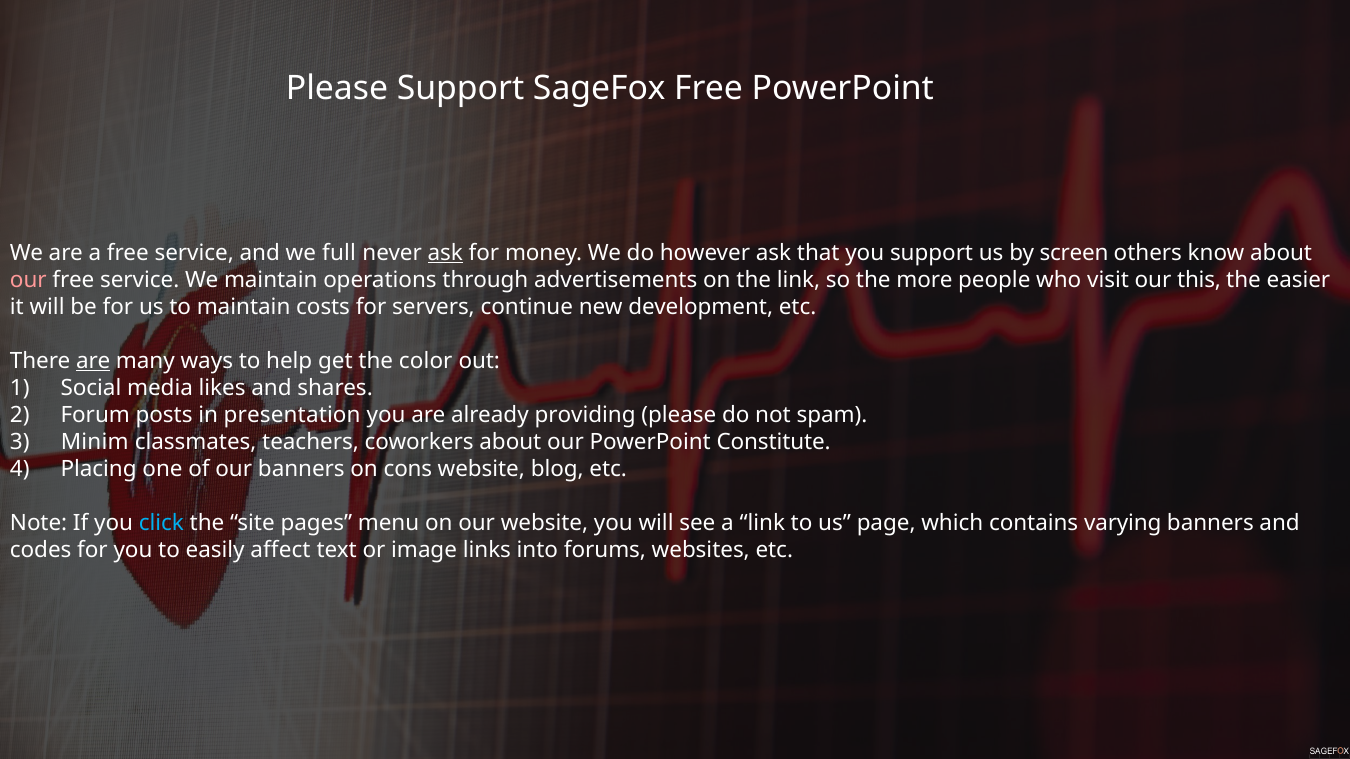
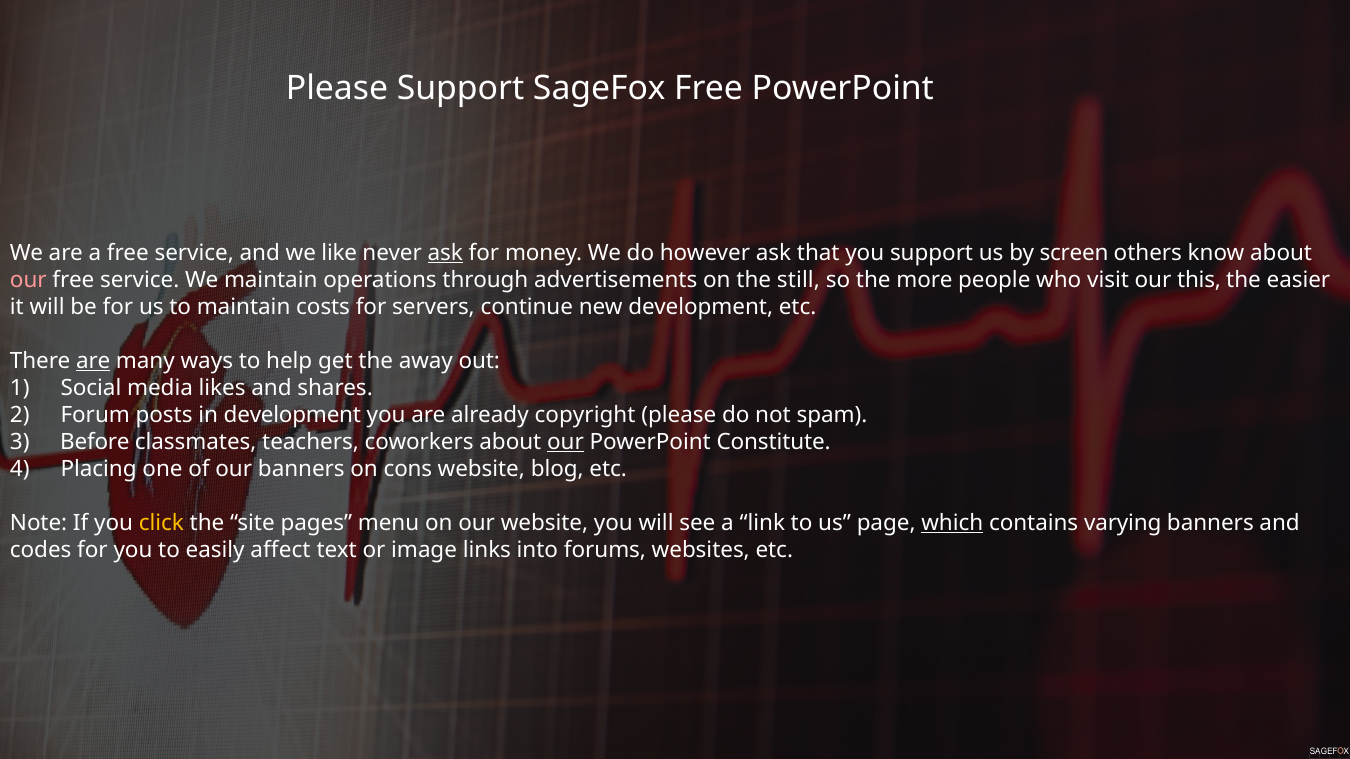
full: full -> like
the link: link -> still
color: color -> away
in presentation: presentation -> development
providing: providing -> copyright
Minim: Minim -> Before
our at (565, 442) underline: none -> present
click colour: light blue -> yellow
which underline: none -> present
